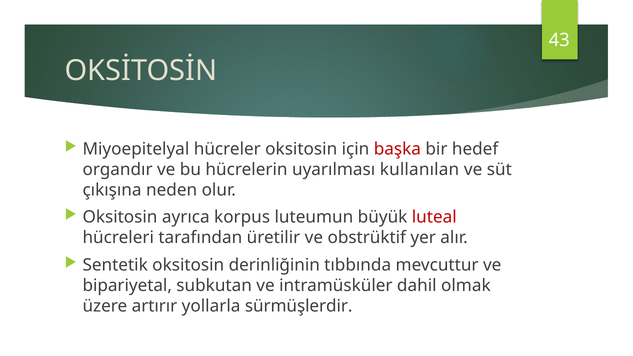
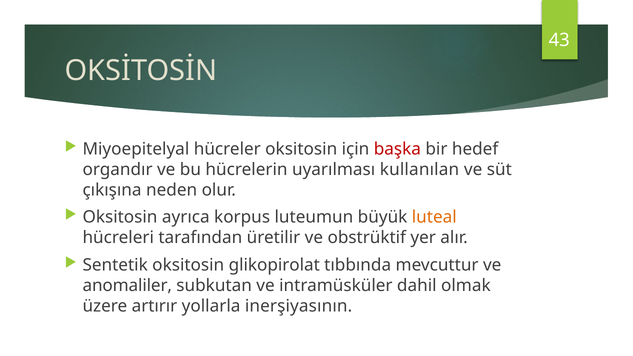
luteal colour: red -> orange
derinliğinin: derinliğinin -> glikopirolat
bipariyetal: bipariyetal -> anomaliler
sürmüşlerdir: sürmüşlerdir -> inerşiyasının
